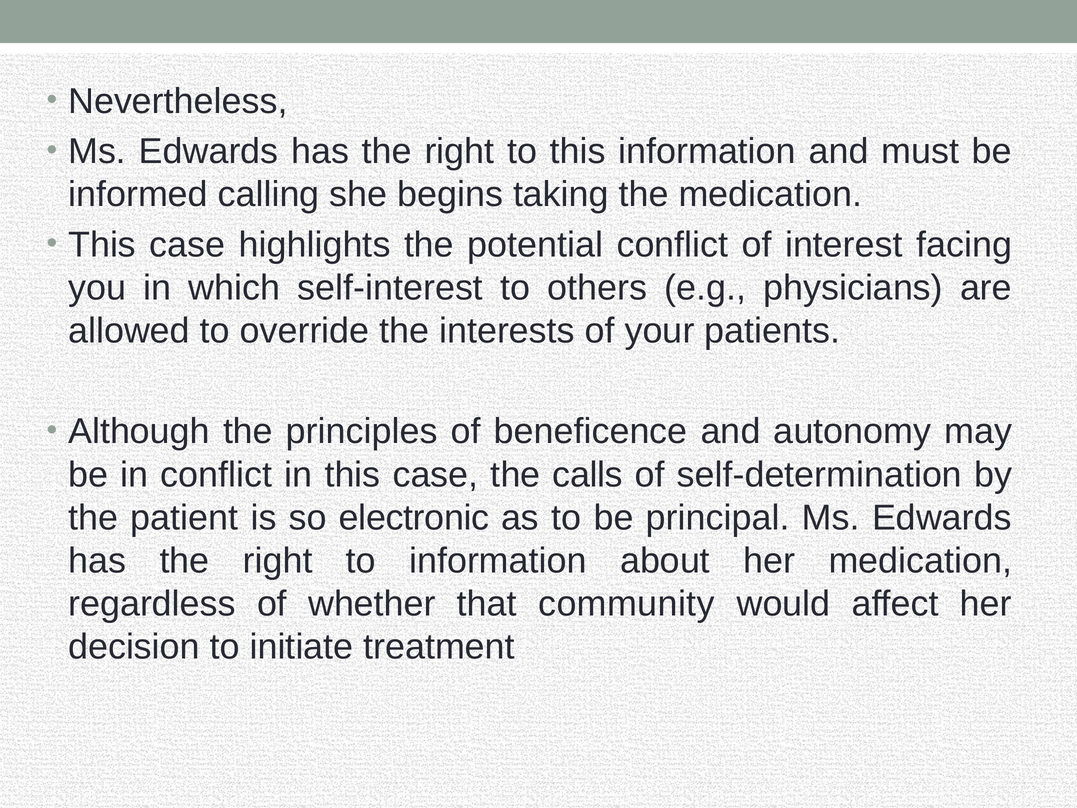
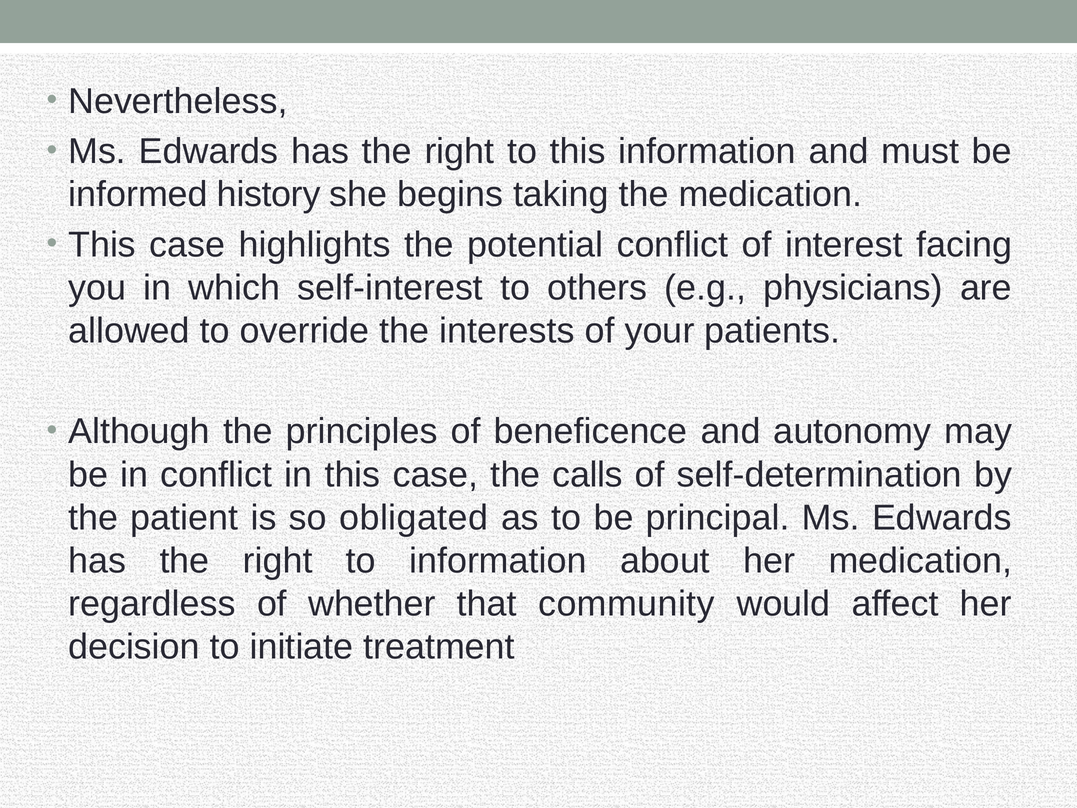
calling: calling -> history
electronic: electronic -> obligated
